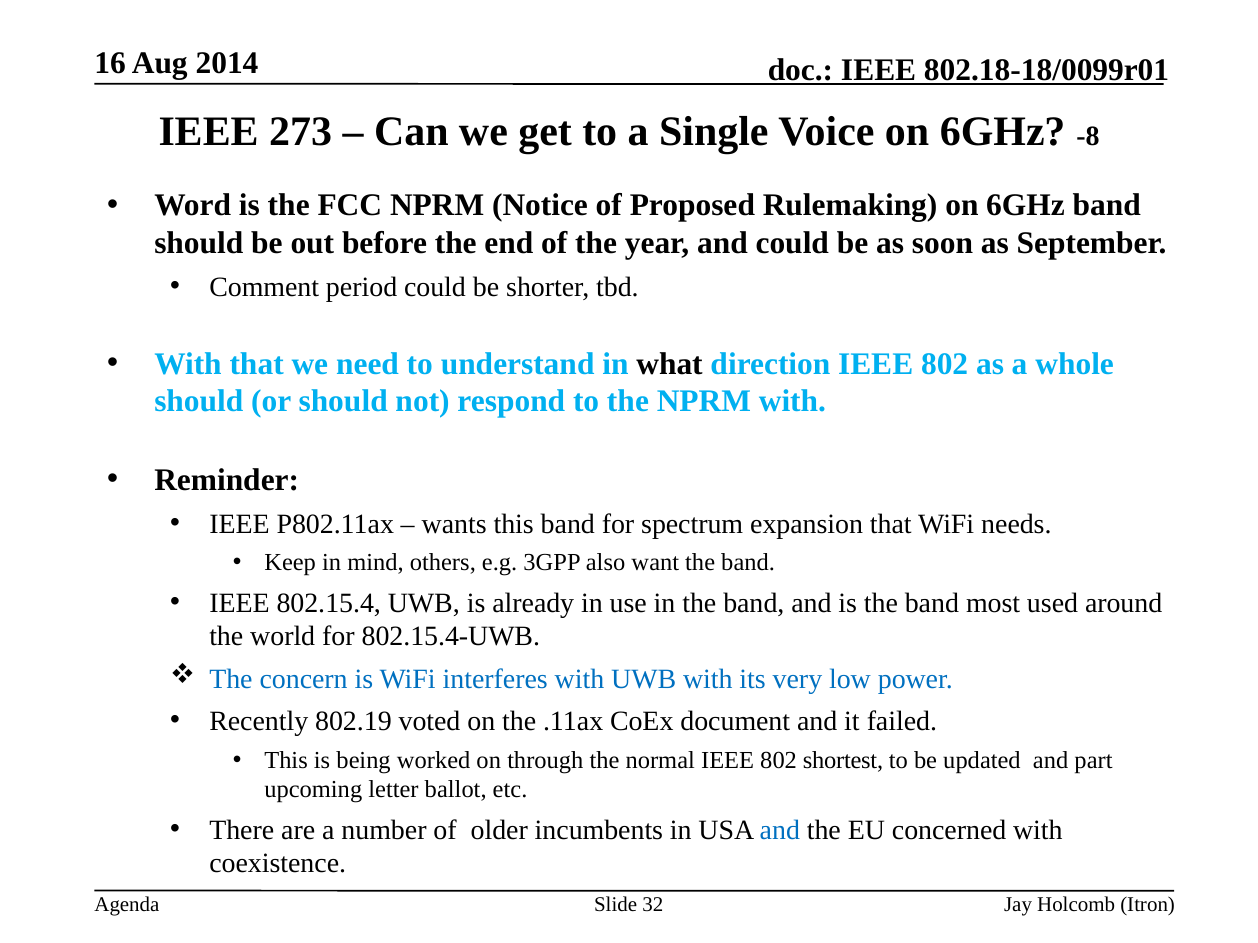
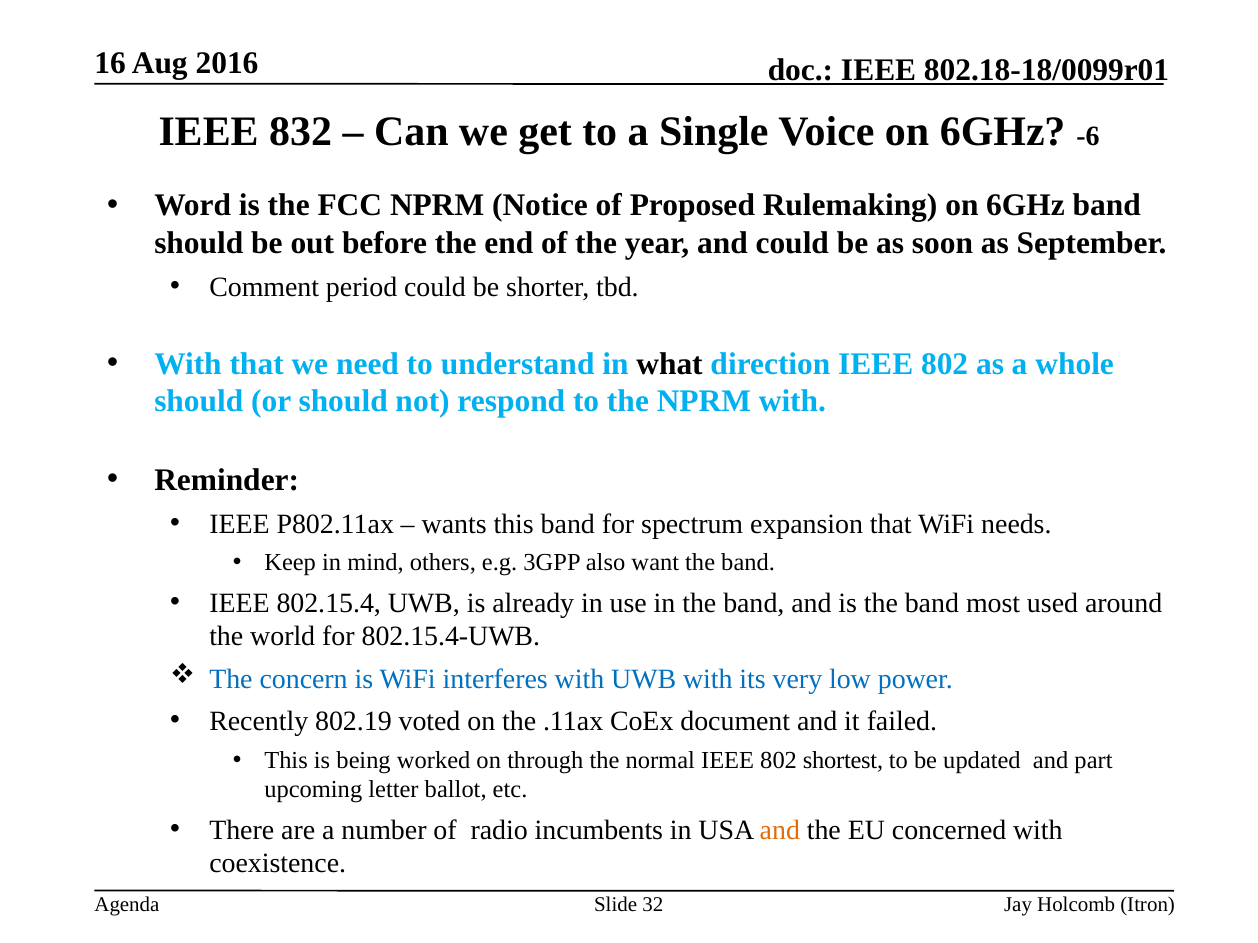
2014: 2014 -> 2016
273: 273 -> 832
-8: -8 -> -6
older: older -> radio
and at (780, 830) colour: blue -> orange
